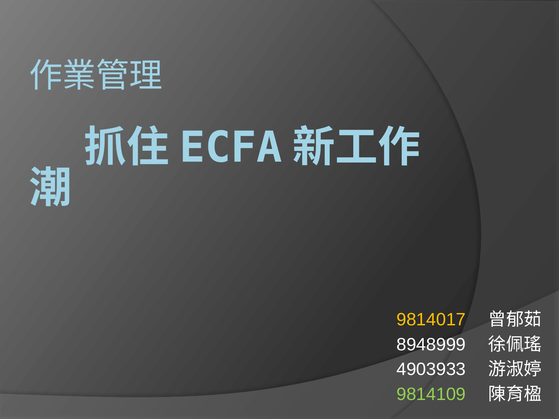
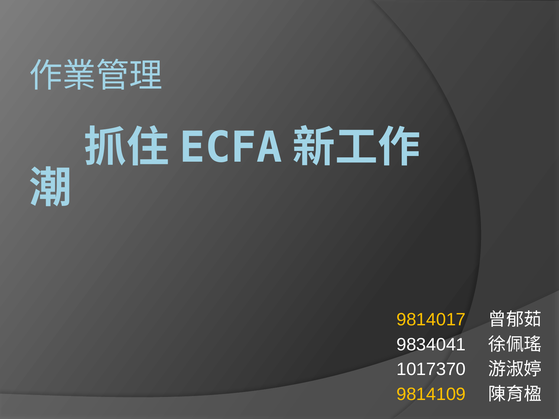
8948999: 8948999 -> 9834041
4903933: 4903933 -> 1017370
9814109 colour: light green -> yellow
